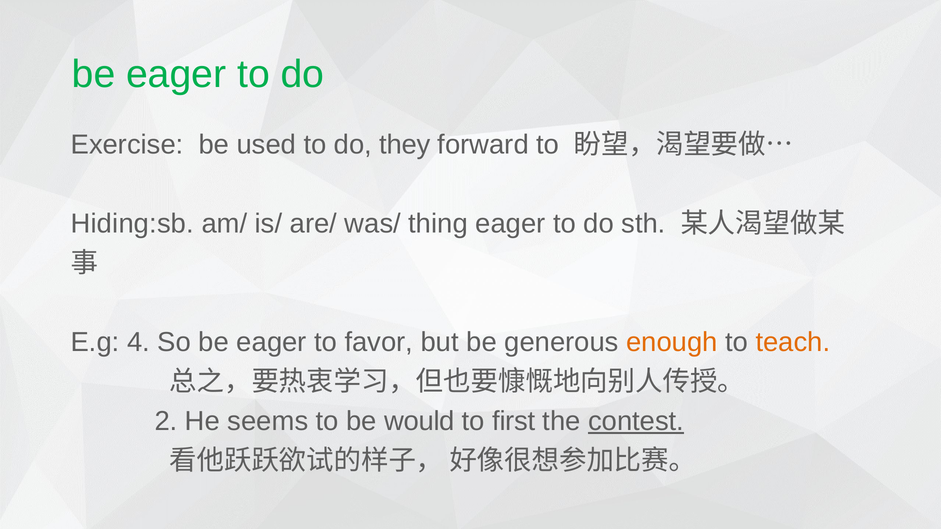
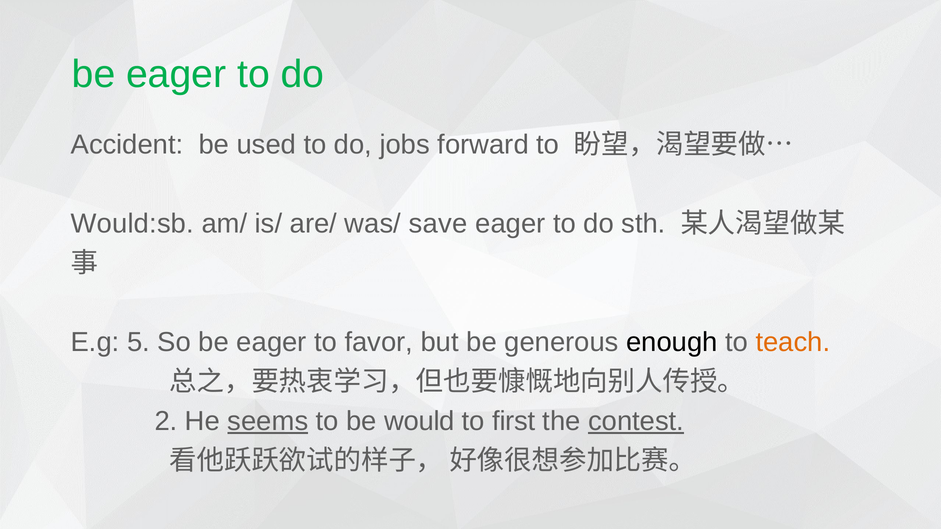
Exercise: Exercise -> Accident
they: they -> jobs
Hiding:sb: Hiding:sb -> Would:sb
thing: thing -> save
4: 4 -> 5
enough colour: orange -> black
seems underline: none -> present
